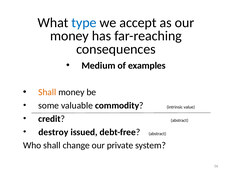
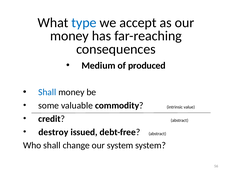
examples: examples -> produced
Shall at (47, 92) colour: orange -> blue
our private: private -> system
